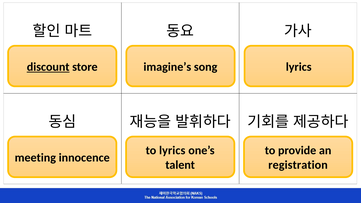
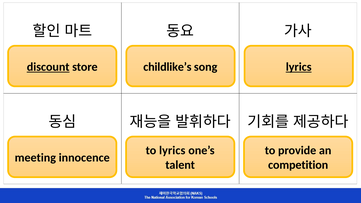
imagine’s: imagine’s -> childlike’s
lyrics at (299, 67) underline: none -> present
registration: registration -> competition
